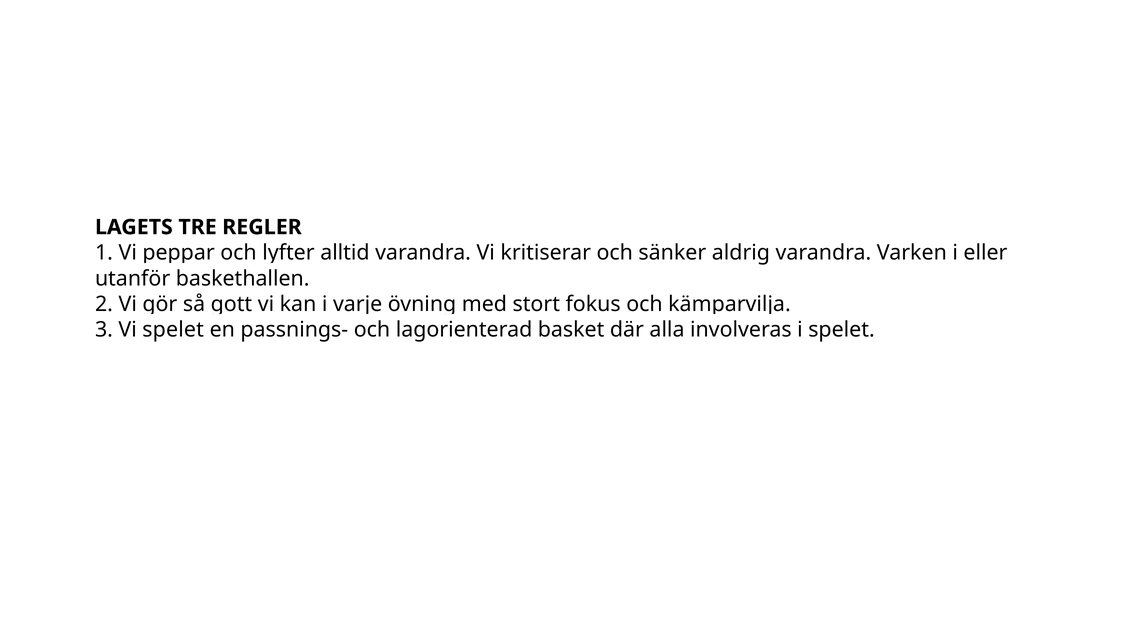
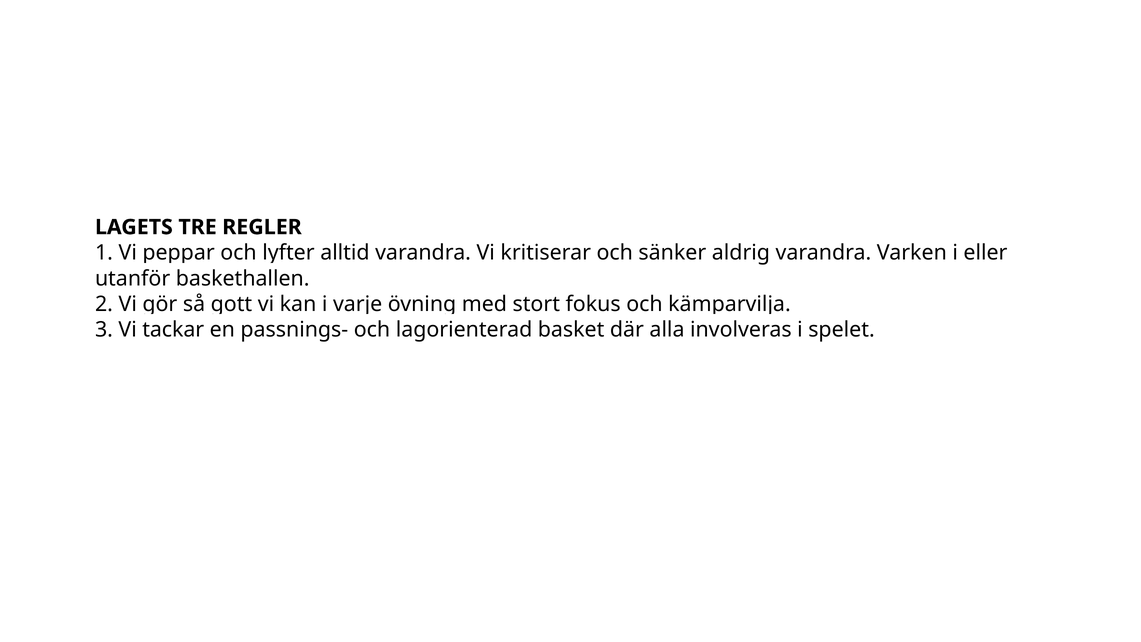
Vi spelet: spelet -> tackar
